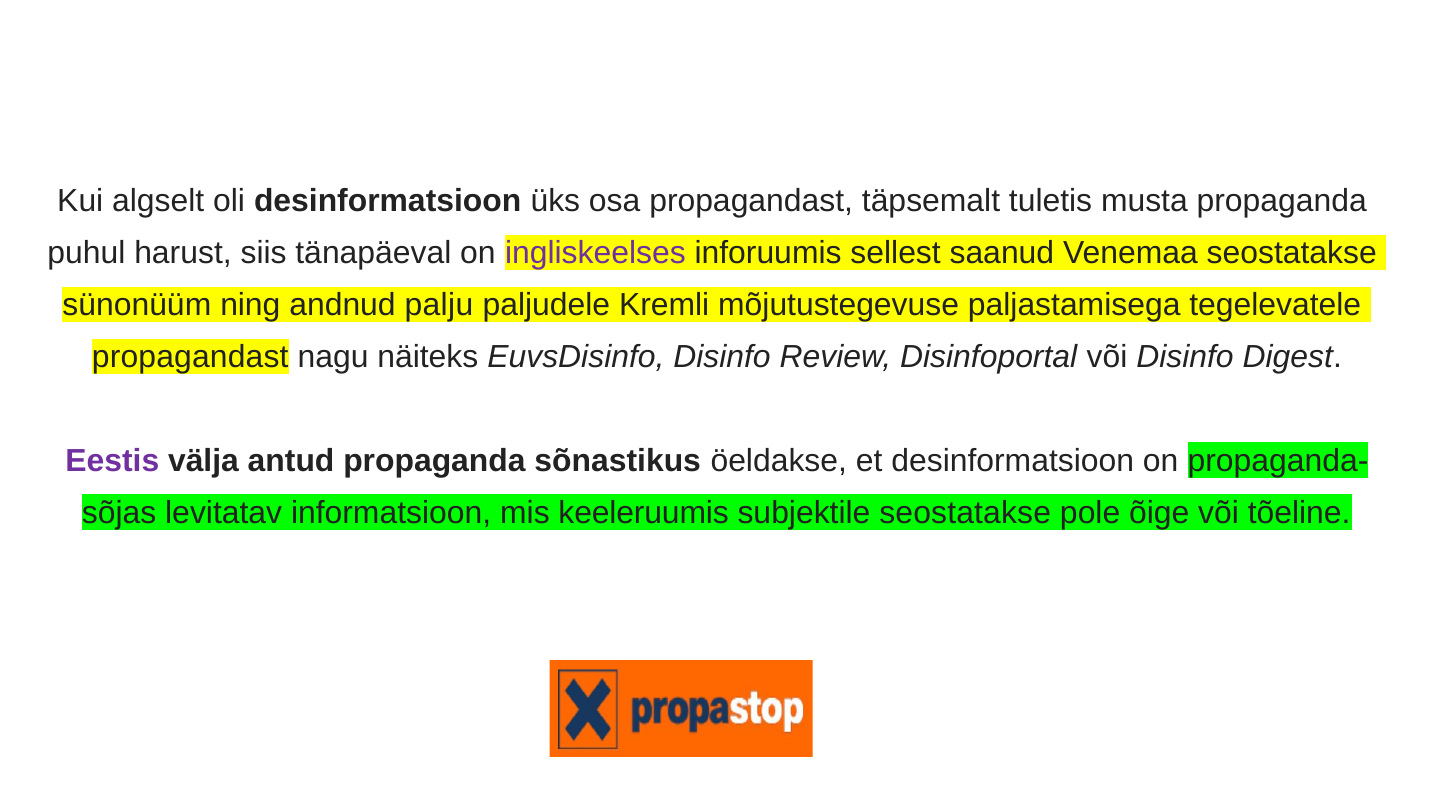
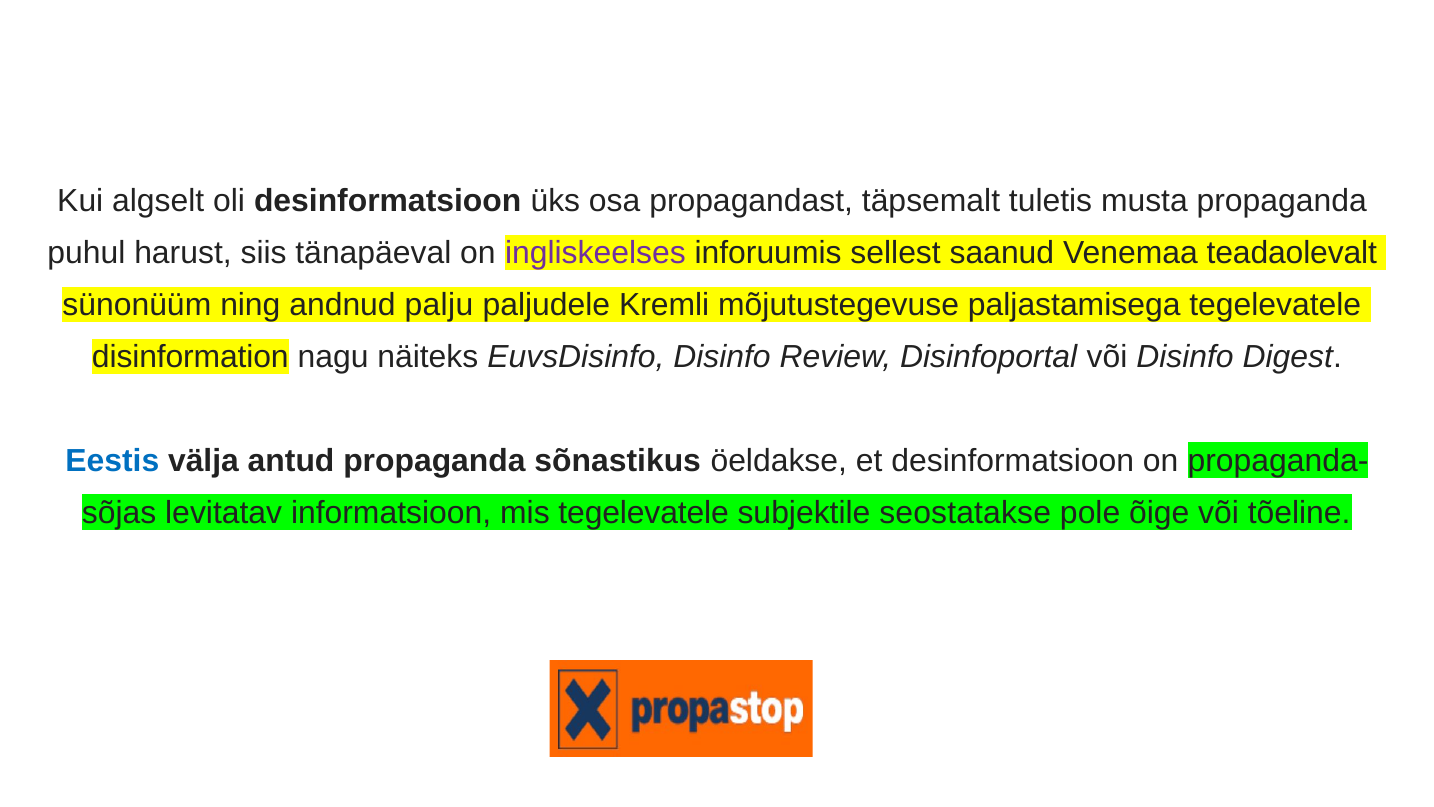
Venemaa seostatakse: seostatakse -> teadaolevalt
propagandast at (190, 357): propagandast -> disinformation
Eestis colour: purple -> blue
mis keeleruumis: keeleruumis -> tegelevatele
